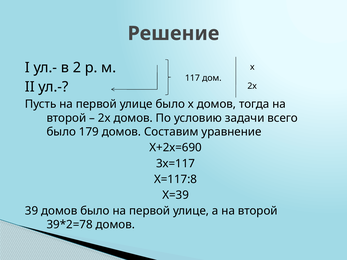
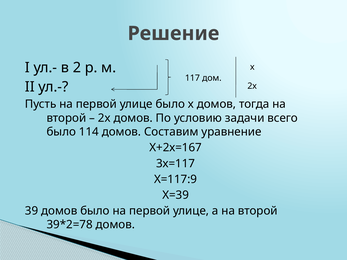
179: 179 -> 114
Х+2х=690: Х+2х=690 -> Х+2х=167
Х=117:8: Х=117:8 -> Х=117:9
